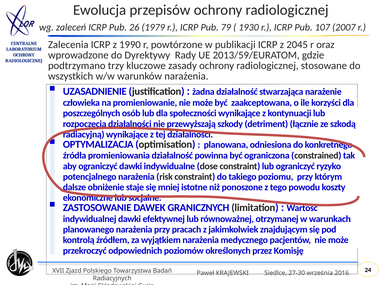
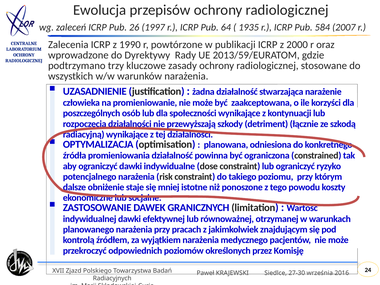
1979: 1979 -> 1997
79: 79 -> 64
1930: 1930 -> 1935
107: 107 -> 584
2045: 2045 -> 2000
